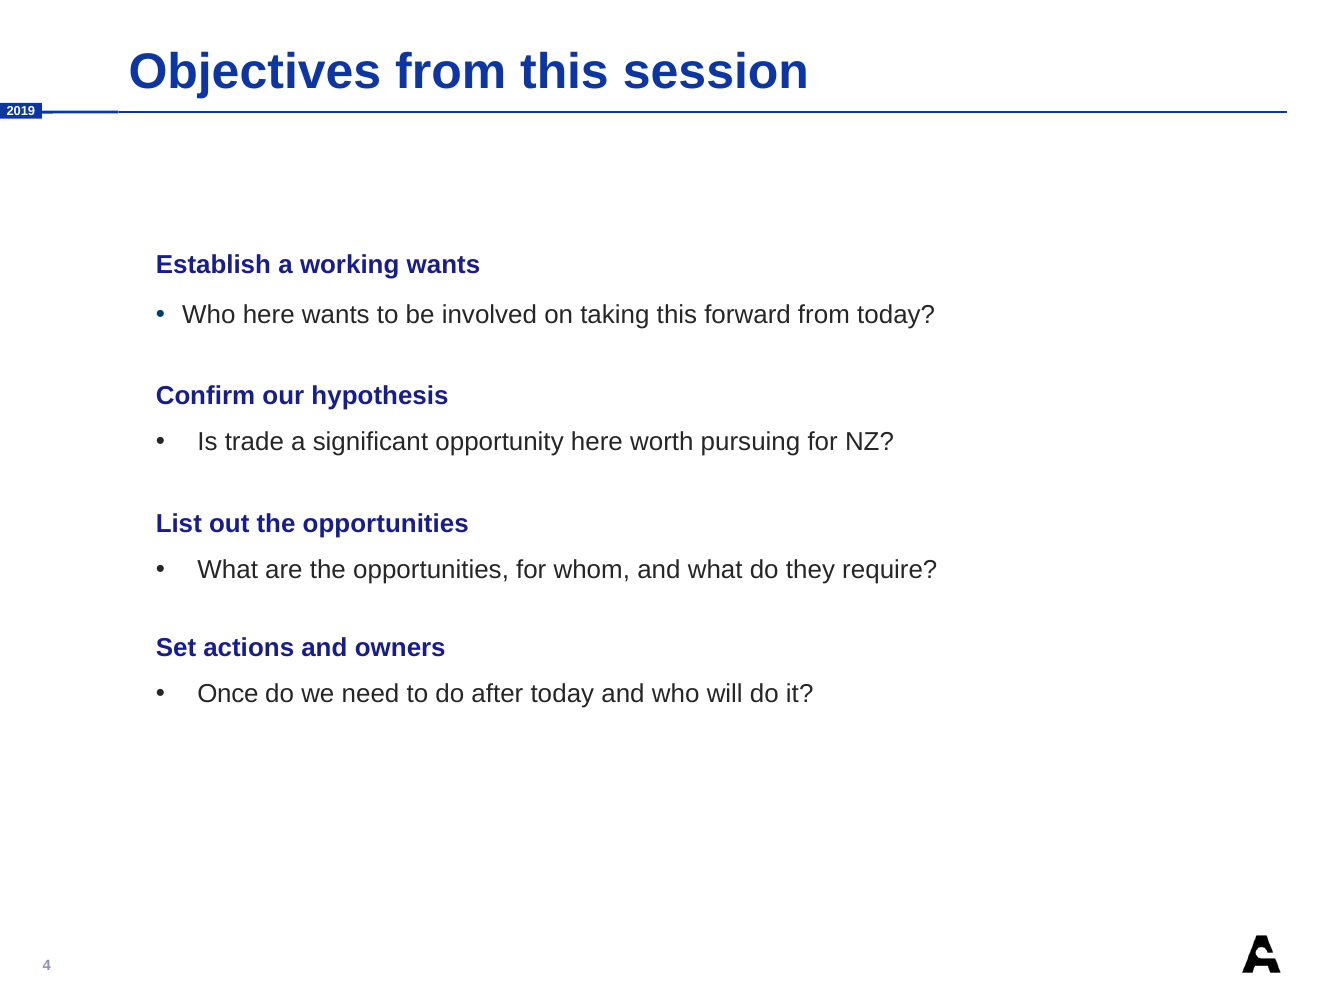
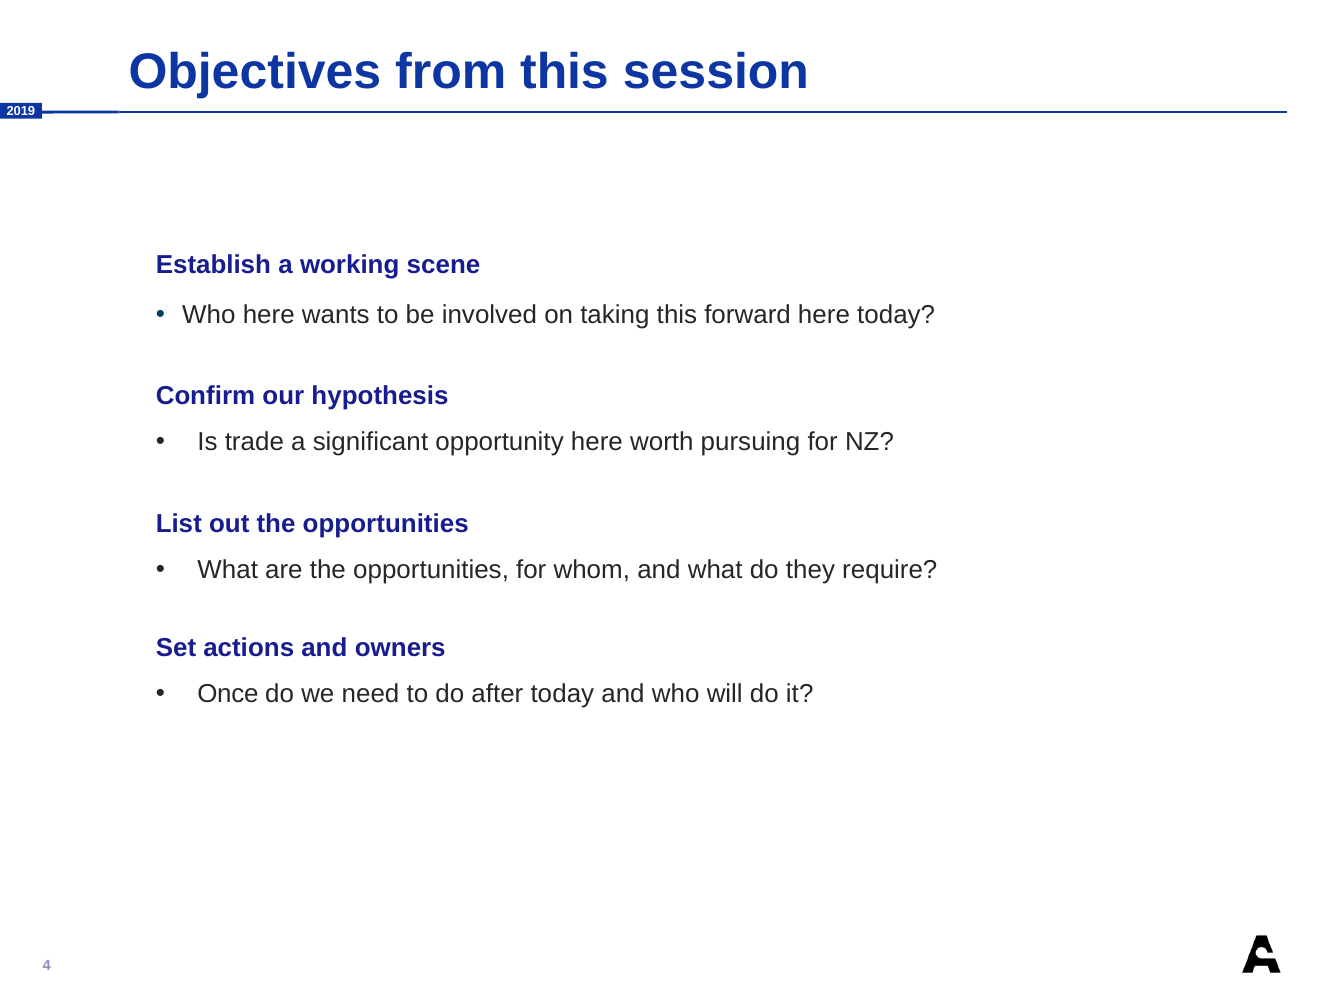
working wants: wants -> scene
forward from: from -> here
